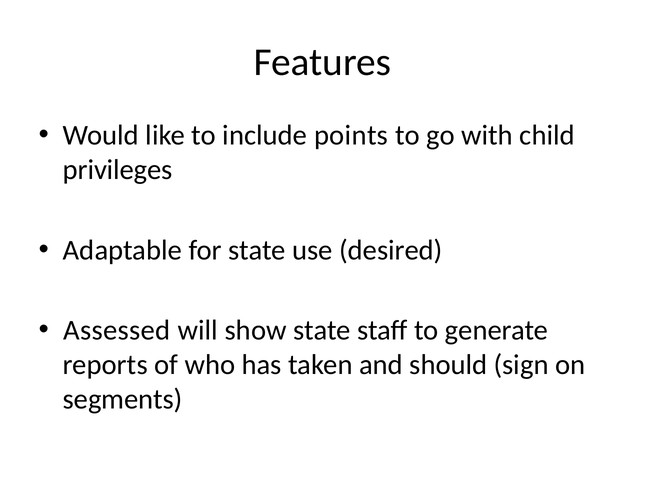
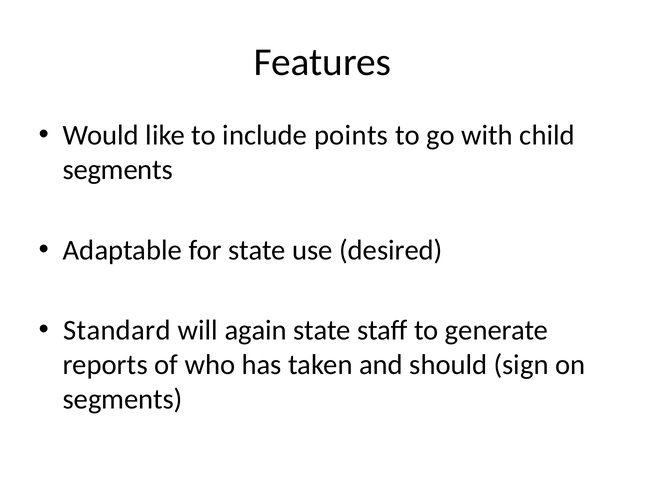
privileges at (118, 170): privileges -> segments
Assessed: Assessed -> Standard
show: show -> again
